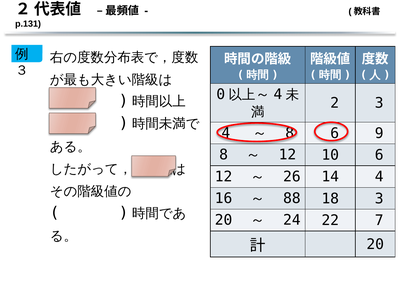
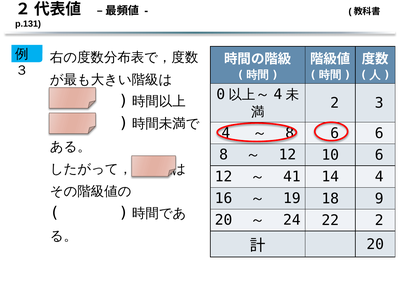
9 at (379, 133): 9 -> 6
26: 26 -> 41
88: 88 -> 19
18 3: 3 -> 9
22 7: 7 -> 2
